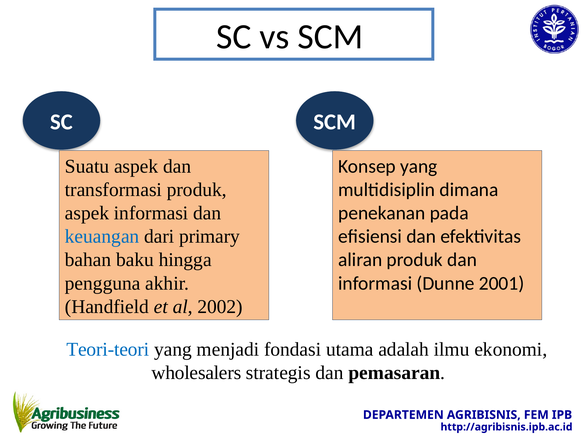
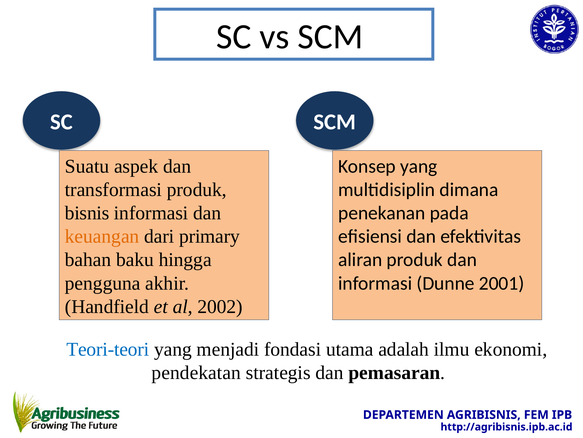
aspek at (87, 213): aspek -> bisnis
keuangan colour: blue -> orange
wholesalers: wholesalers -> pendekatan
